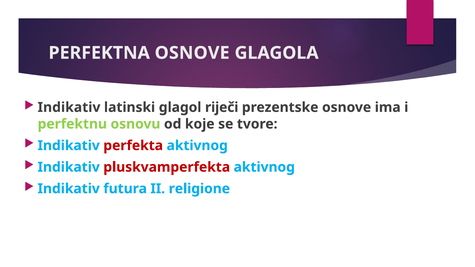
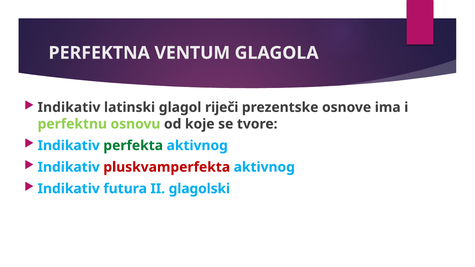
PERFEKTNA OSNOVE: OSNOVE -> VENTUM
perfekta colour: red -> green
religione: religione -> glagolski
